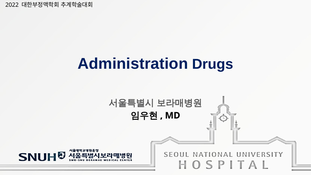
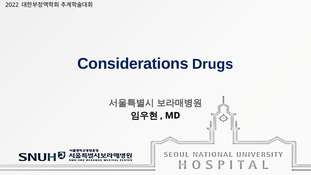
Administration: Administration -> Considerations
